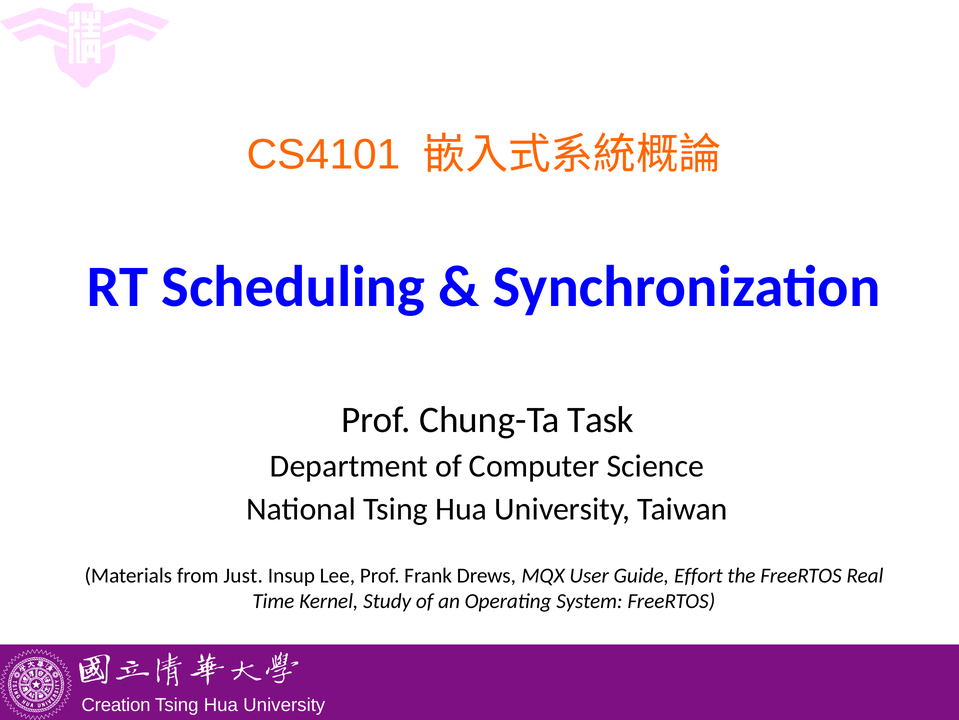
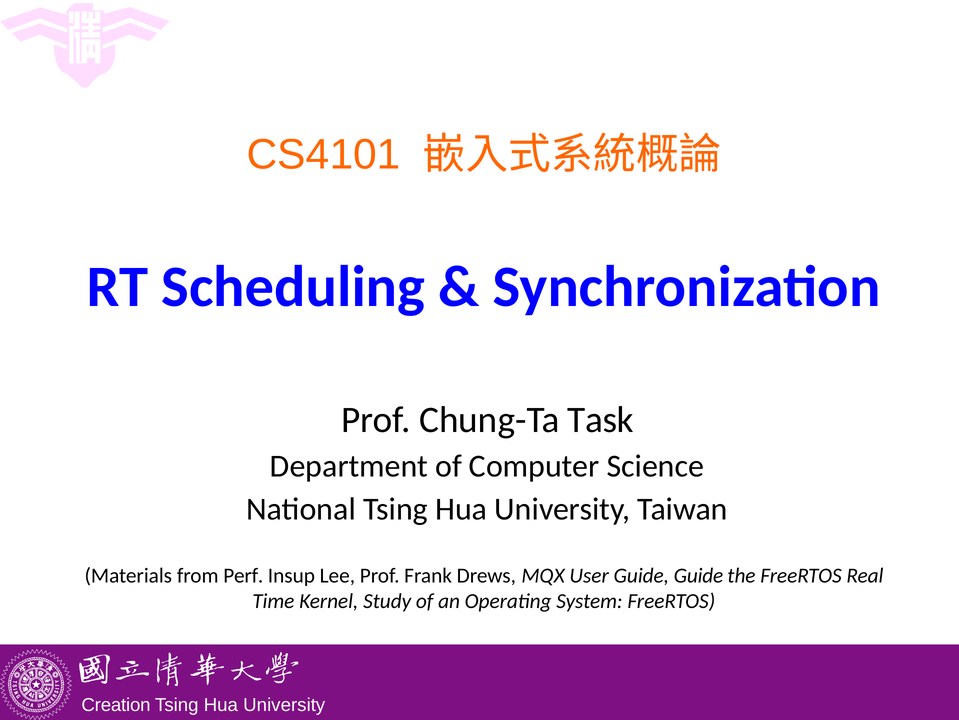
Just: Just -> Perf
Guide Effort: Effort -> Guide
